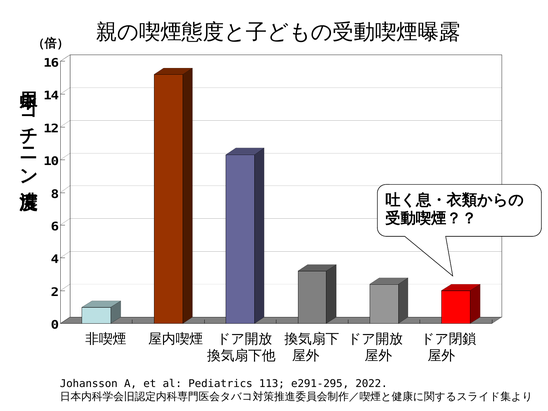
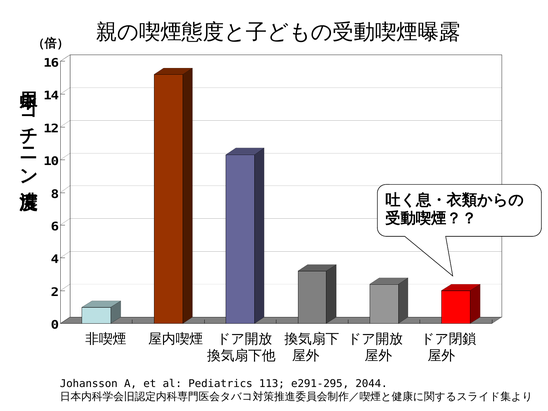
2022: 2022 -> 2044
